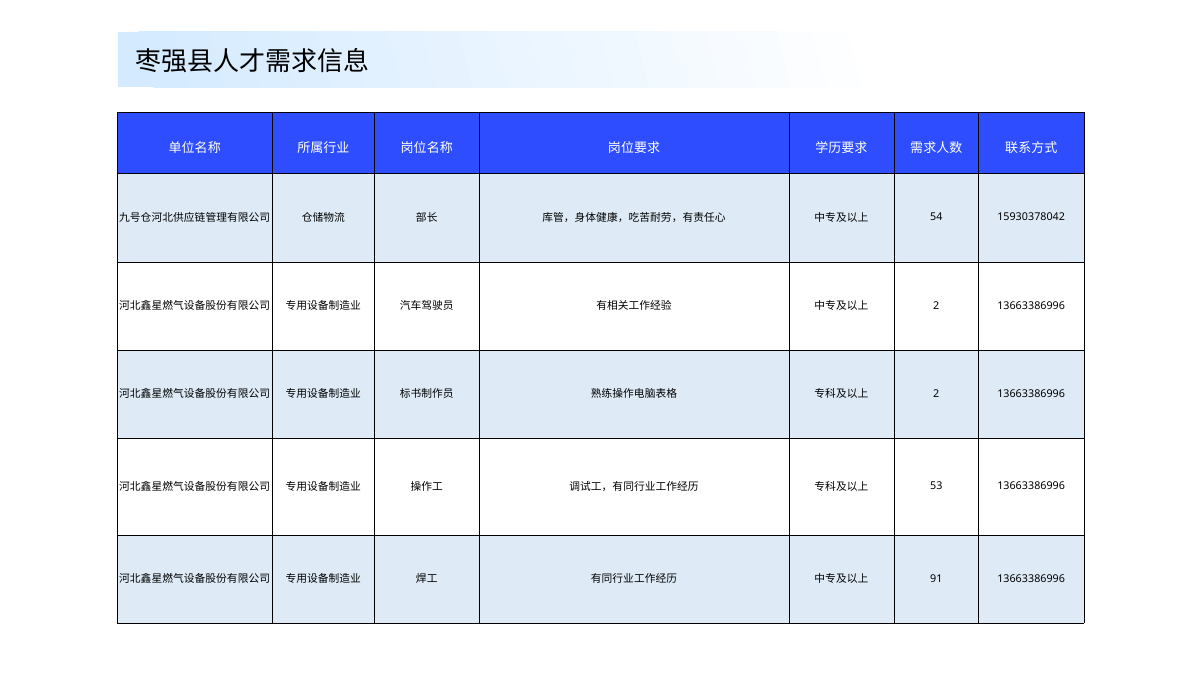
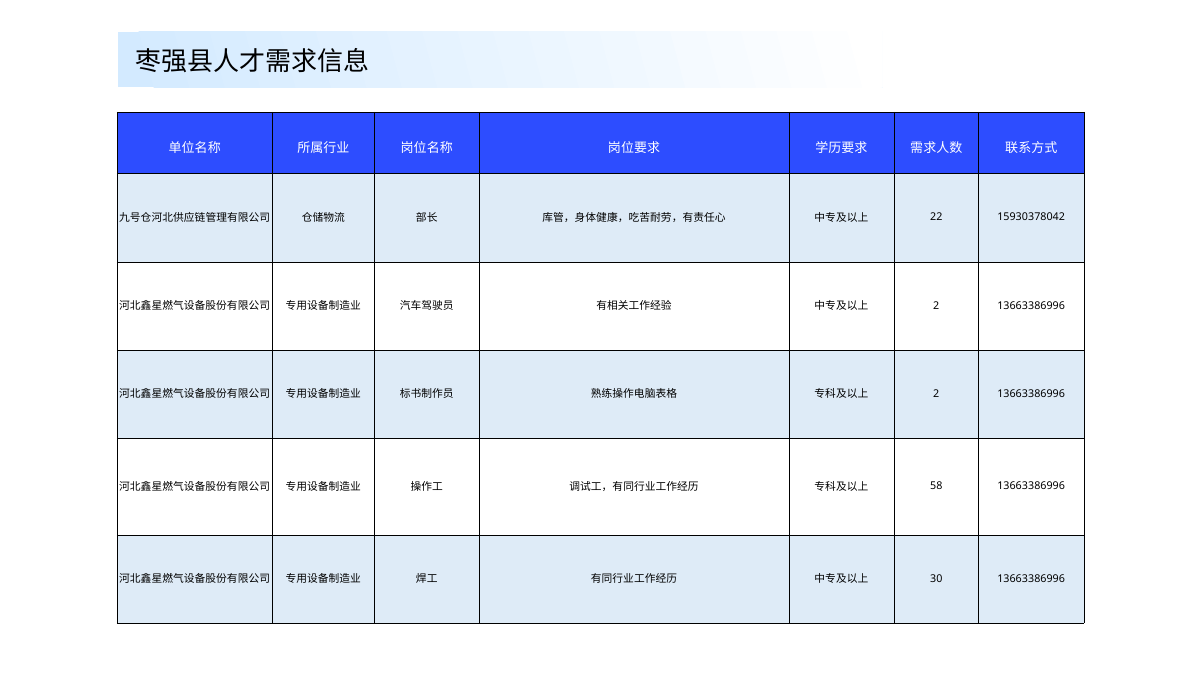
54: 54 -> 22
53: 53 -> 58
91: 91 -> 30
